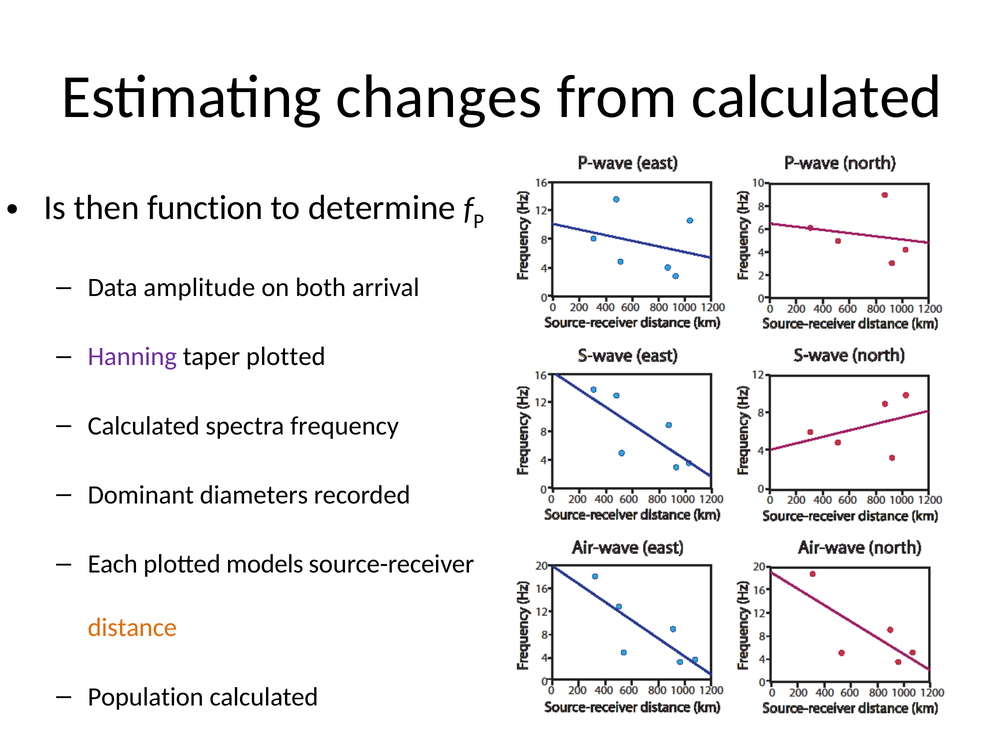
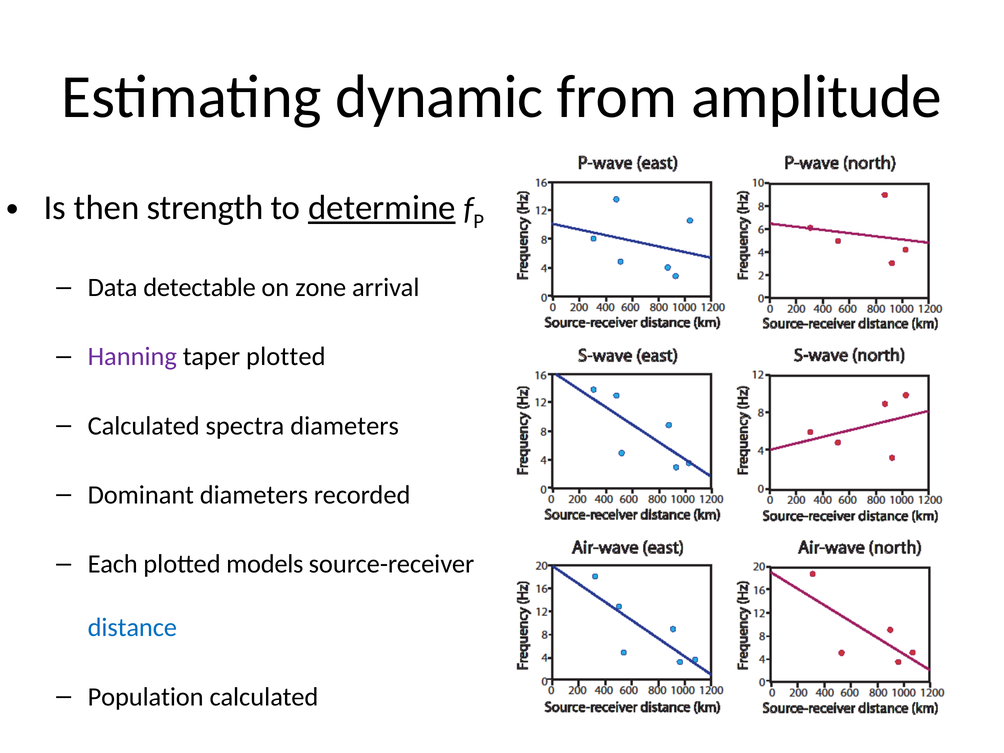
changes: changes -> dynamic
from calculated: calculated -> amplitude
function: function -> strength
determine underline: none -> present
amplitude: amplitude -> detectable
both: both -> zone
spectra frequency: frequency -> diameters
distance colour: orange -> blue
